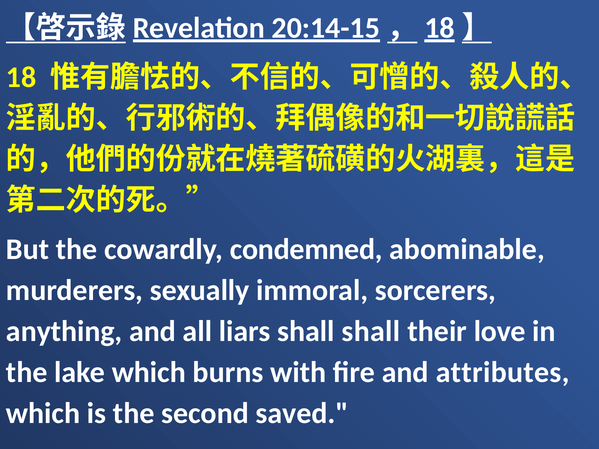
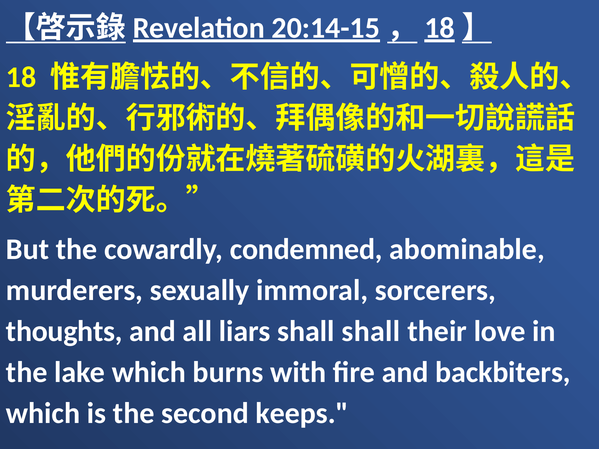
anything: anything -> thoughts
attributes: attributes -> backbiters
saved: saved -> keeps
